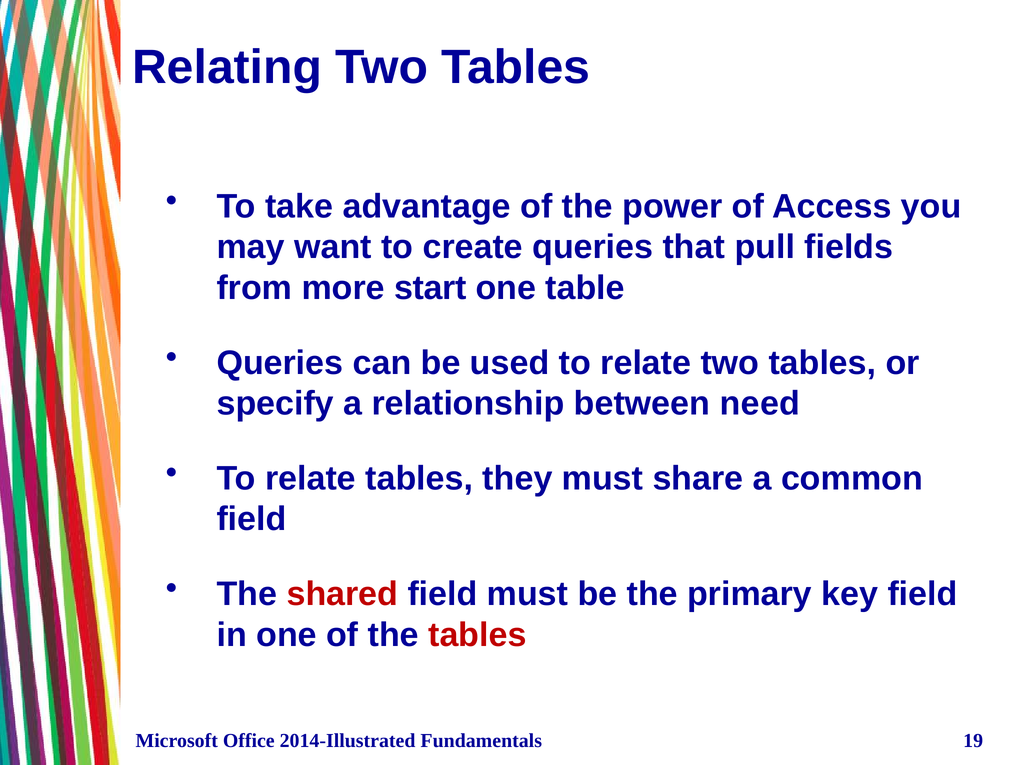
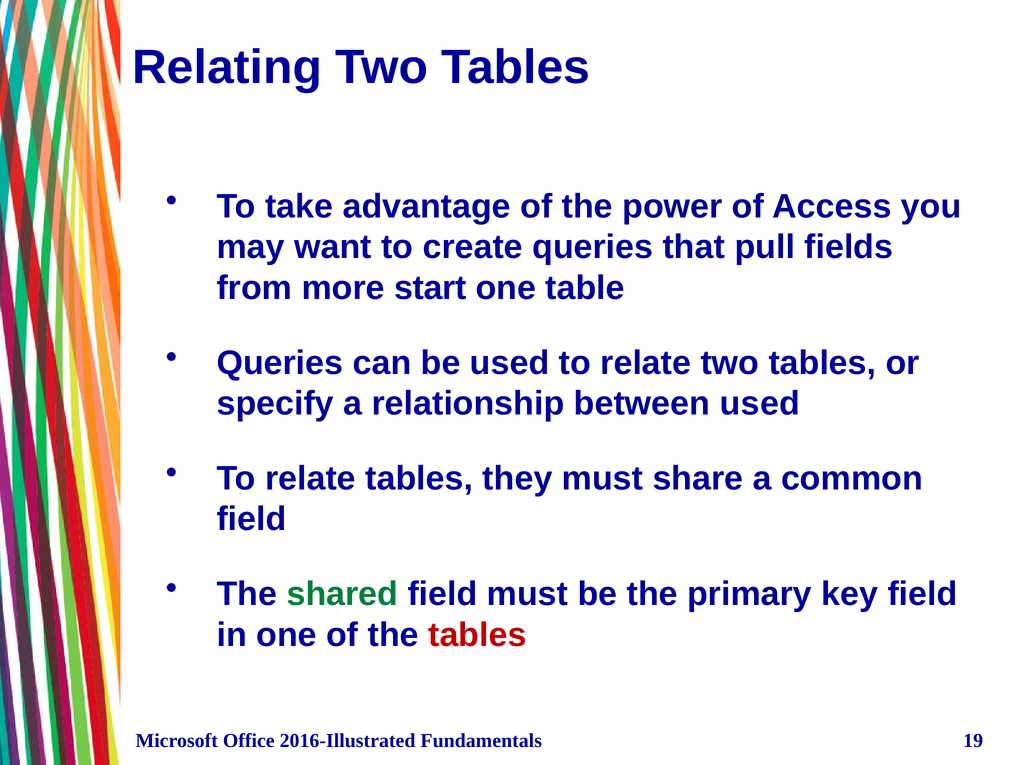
between need: need -> used
shared colour: red -> green
2014-Illustrated: 2014-Illustrated -> 2016-Illustrated
